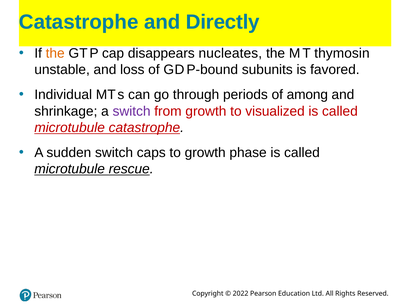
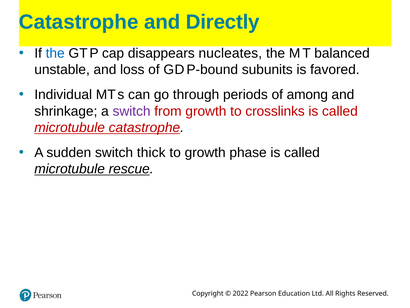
the at (55, 53) colour: orange -> blue
thymosin: thymosin -> balanced
visualized: visualized -> crosslinks
caps: caps -> thick
